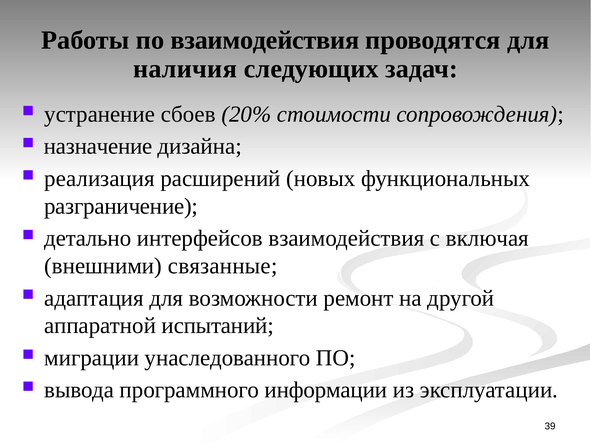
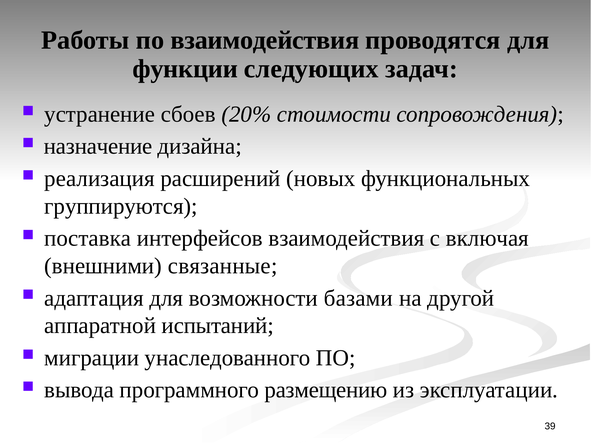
наличия: наличия -> функции
разграничение: разграничение -> группируются
детально: детально -> поставка
ремонт: ремонт -> базами
информации: информации -> размещению
